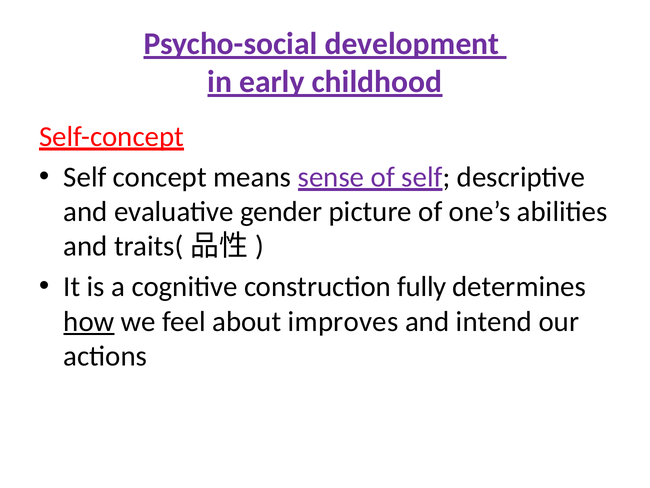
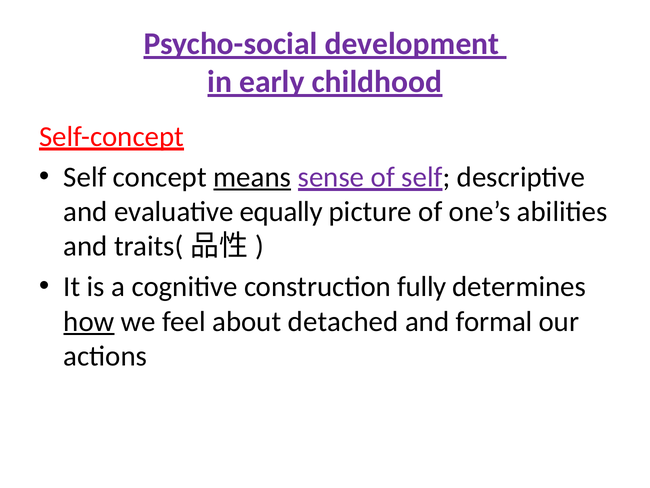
means underline: none -> present
gender: gender -> equally
improves: improves -> detached
intend: intend -> formal
